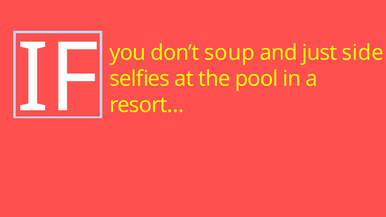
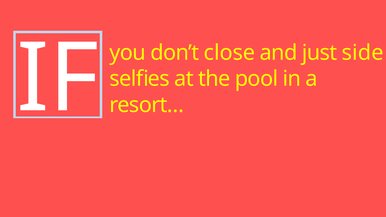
soup: soup -> close
